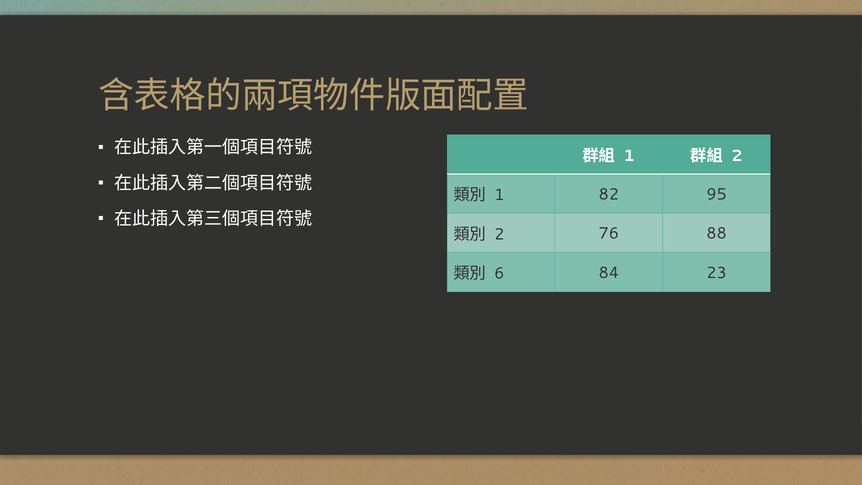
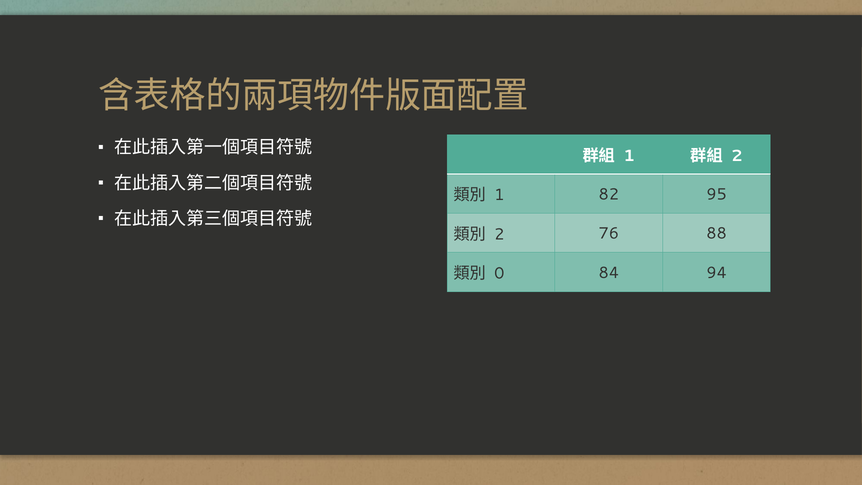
6: 6 -> 0
23: 23 -> 94
